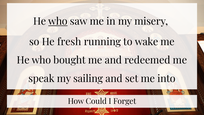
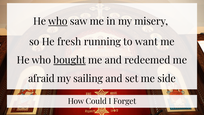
wake: wake -> want
bought underline: none -> present
speak: speak -> afraid
into: into -> side
